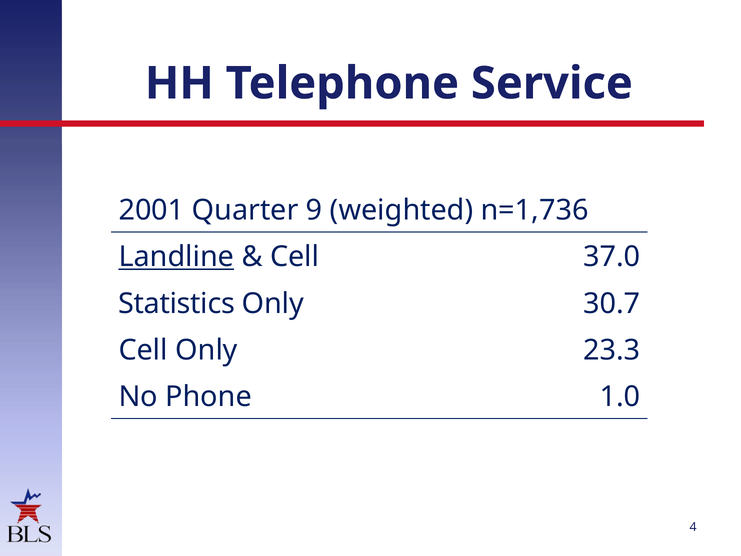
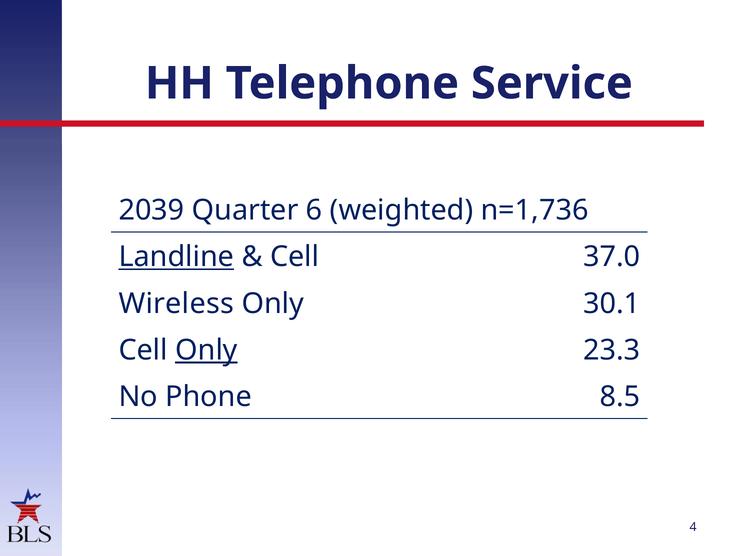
2001: 2001 -> 2039
9: 9 -> 6
Statistics: Statistics -> Wireless
30.7: 30.7 -> 30.1
Only at (206, 350) underline: none -> present
1.0: 1.0 -> 8.5
